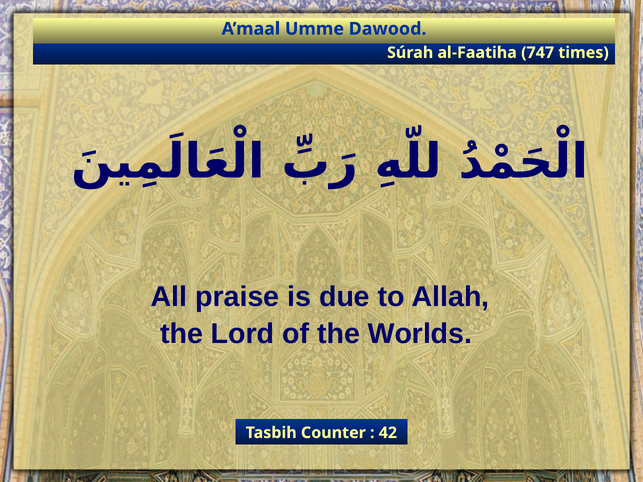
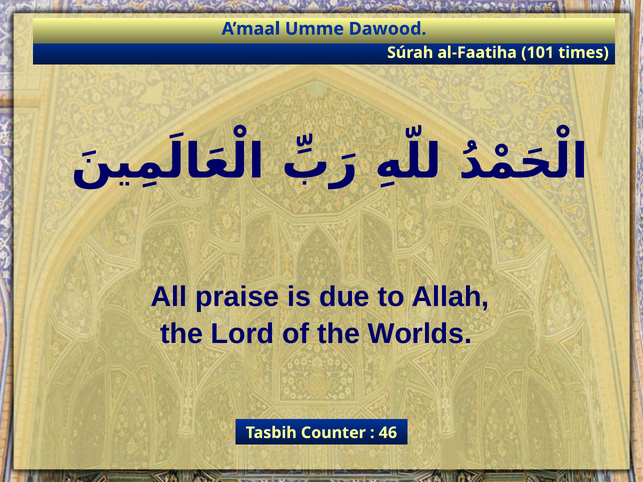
747: 747 -> 101
42: 42 -> 46
